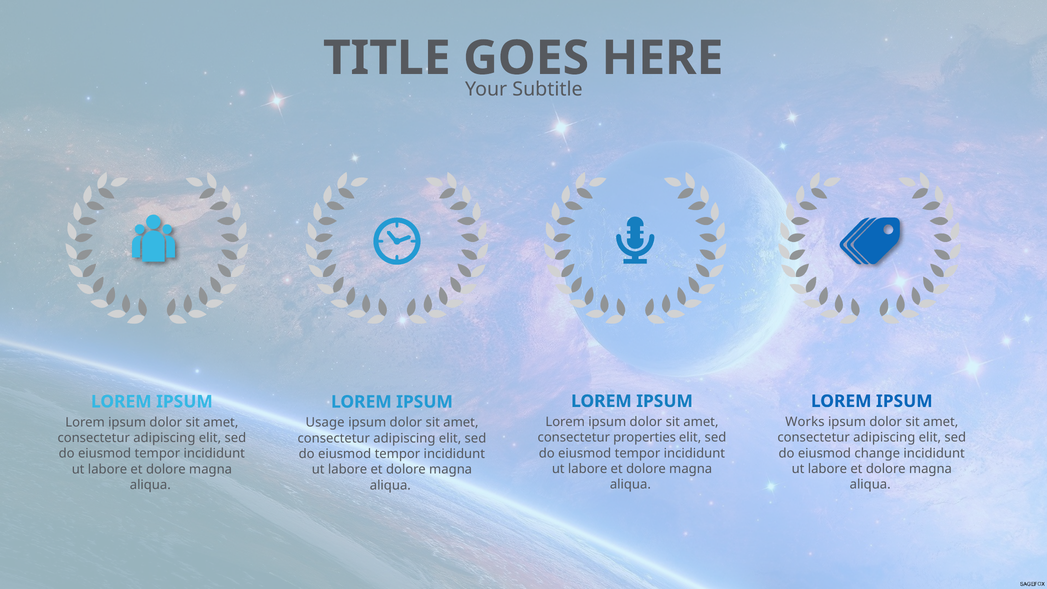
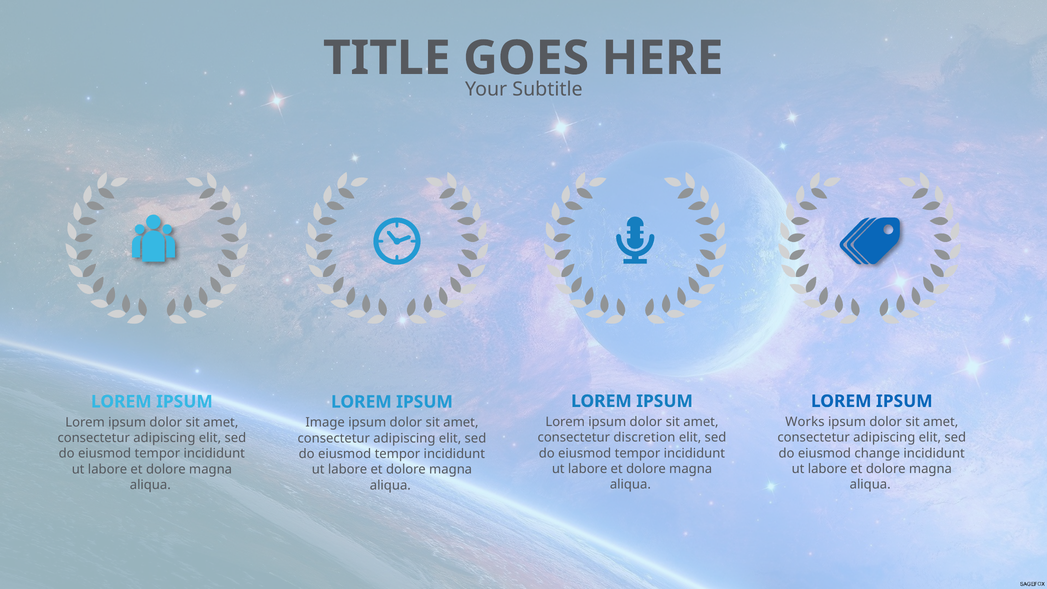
Usage: Usage -> Image
properties: properties -> discretion
